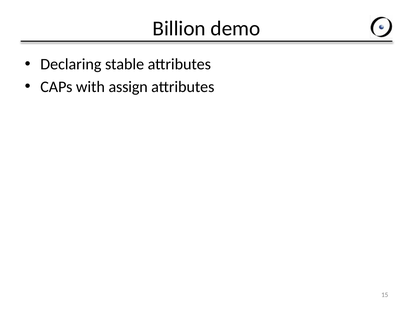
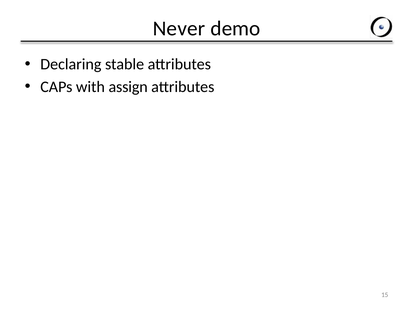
Billion: Billion -> Never
